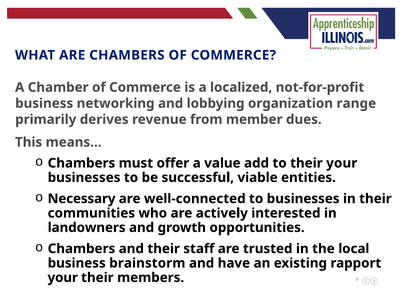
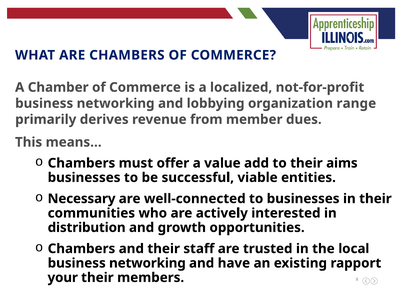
their your: your -> aims
landowners: landowners -> distribution
brainstorm at (147, 264): brainstorm -> networking
